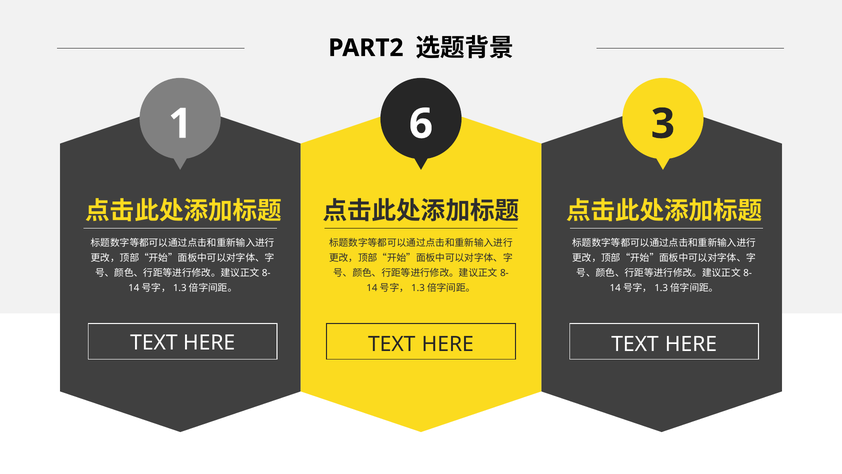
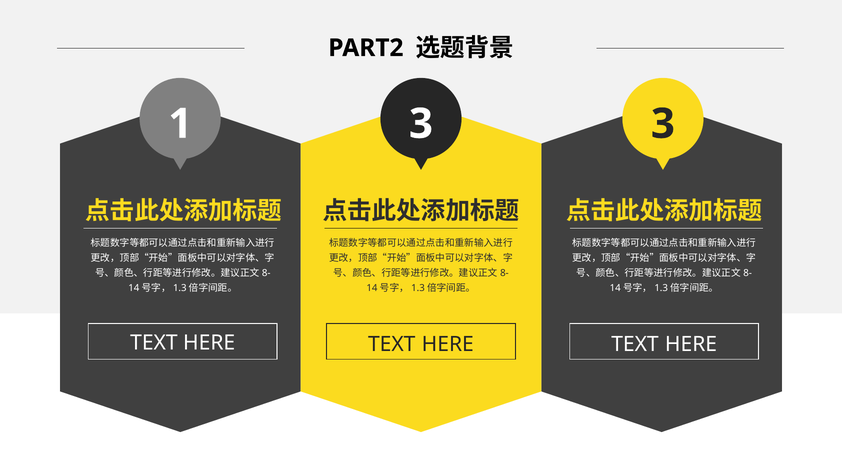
1 6: 6 -> 3
